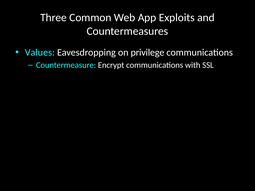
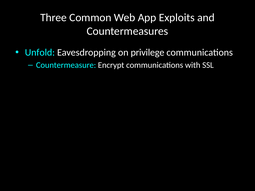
Values: Values -> Unfold
